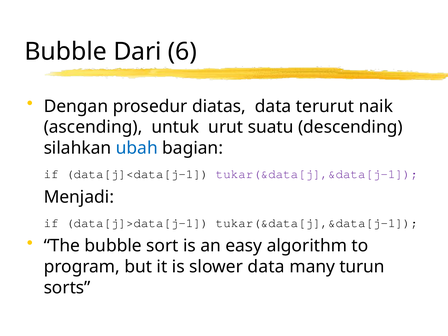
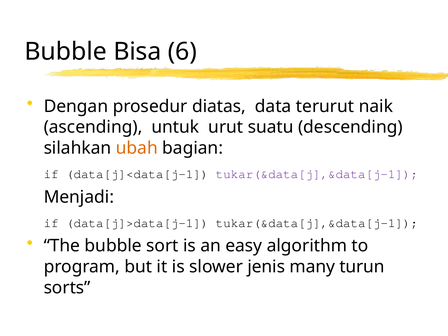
Dari: Dari -> Bisa
ubah colour: blue -> orange
slower data: data -> jenis
